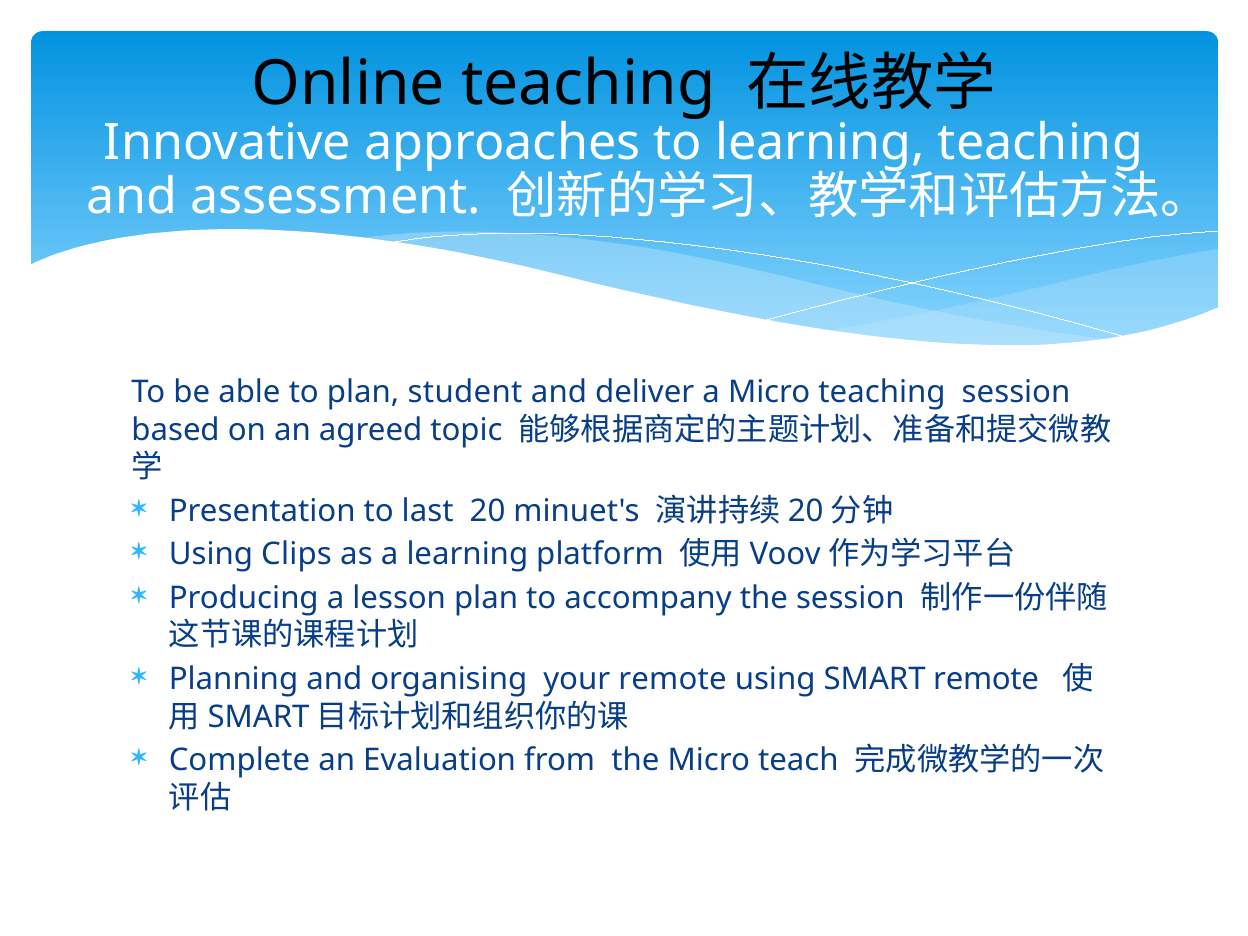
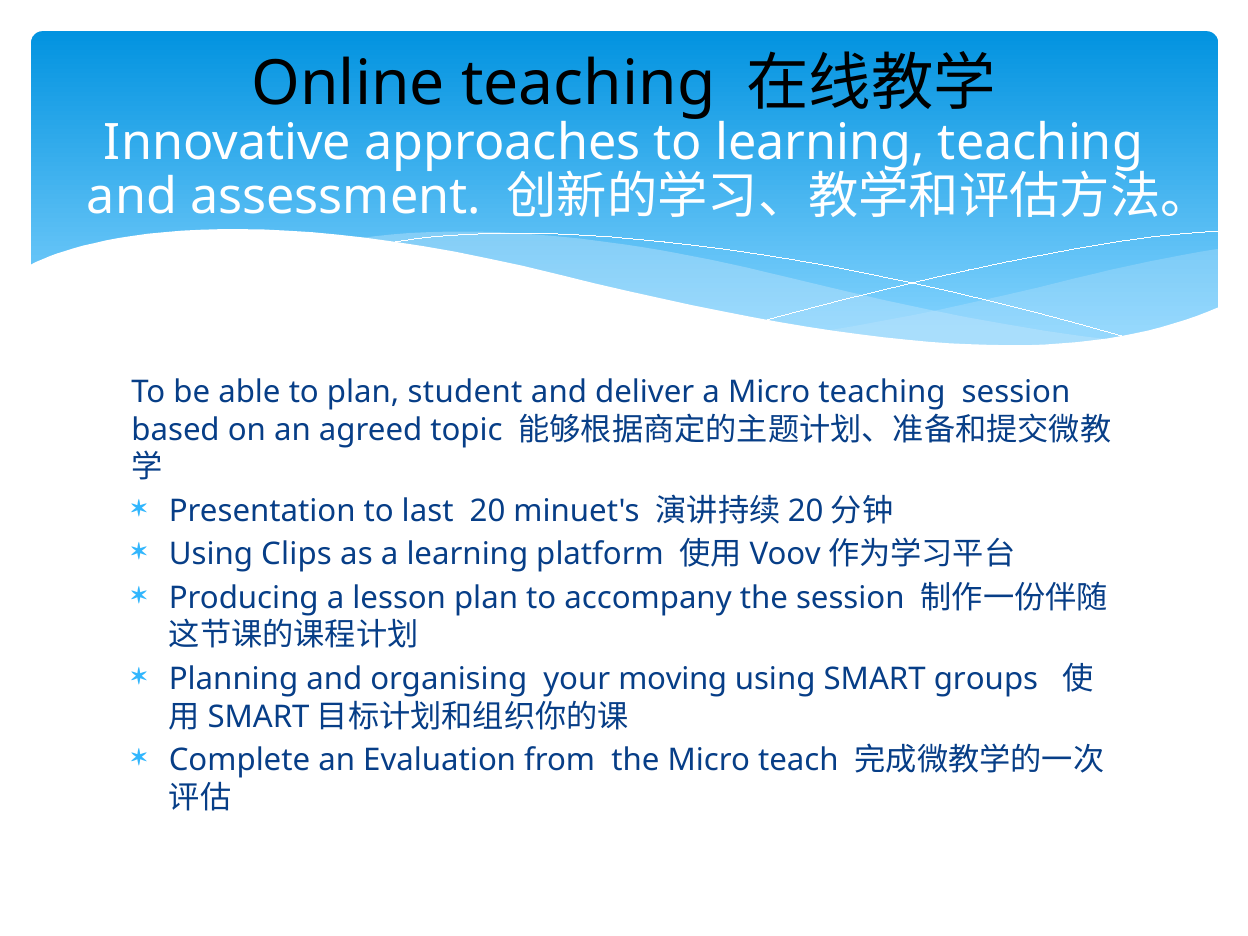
your remote: remote -> moving
SMART remote: remote -> groups
